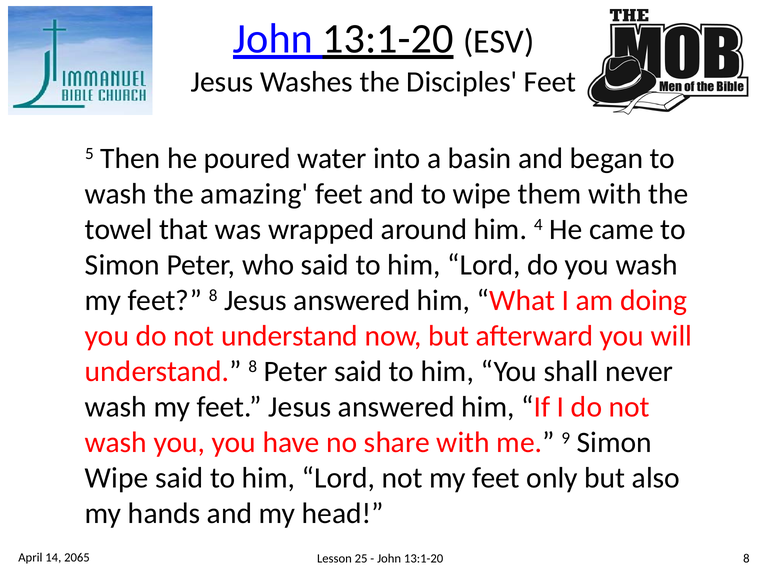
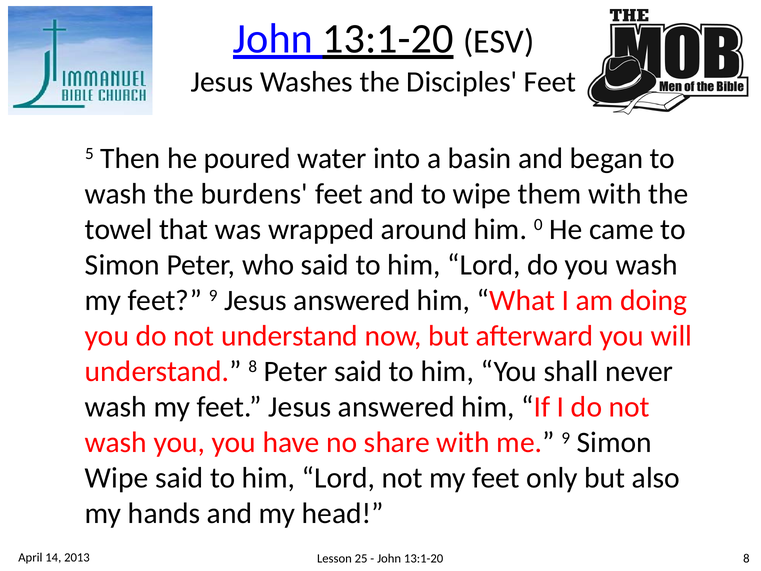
amazing: amazing -> burdens
4: 4 -> 0
feet 8: 8 -> 9
2065: 2065 -> 2013
